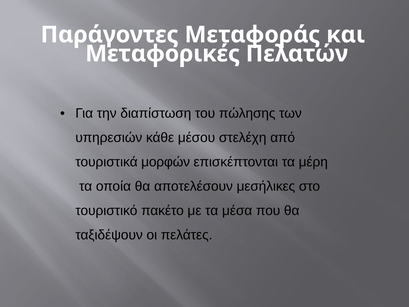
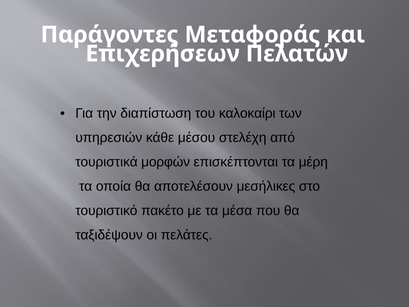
Μεταφορικές: Μεταφορικές -> Επιχερήσεων
πώλησης: πώλησης -> καλοκαίρι
